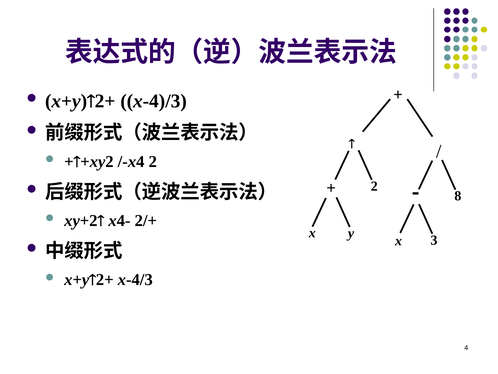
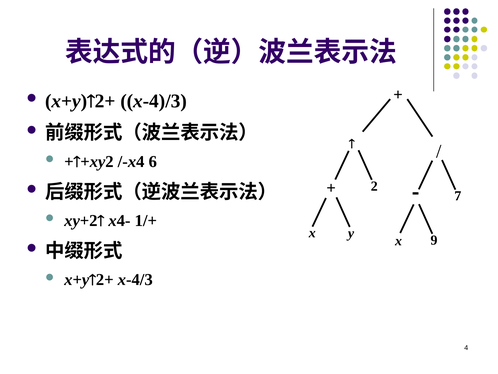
/-x4 2: 2 -> 6
8: 8 -> 7
2/+: 2/+ -> 1/+
3: 3 -> 9
